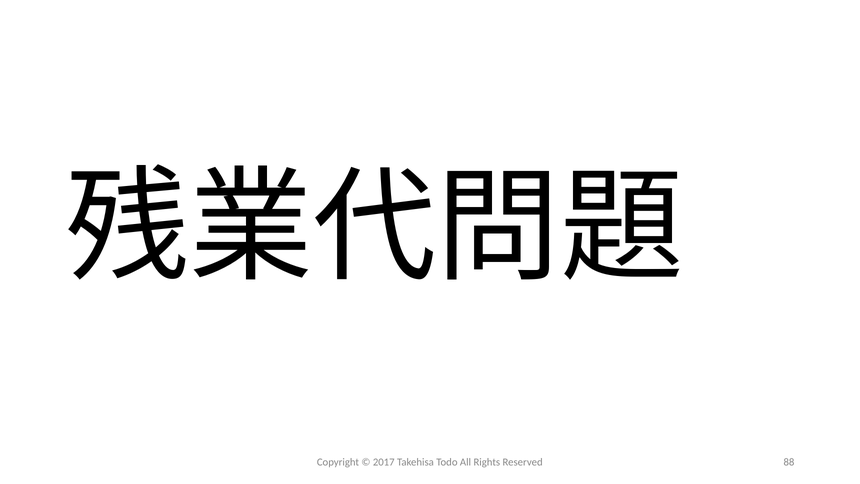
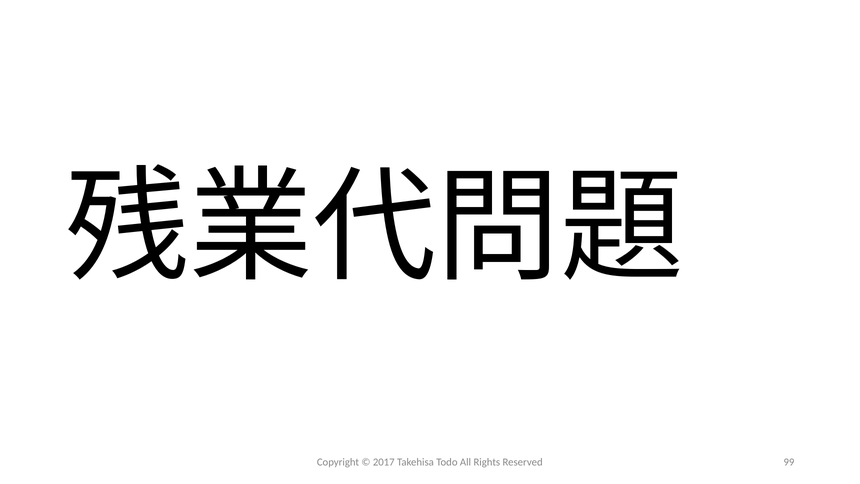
88: 88 -> 99
